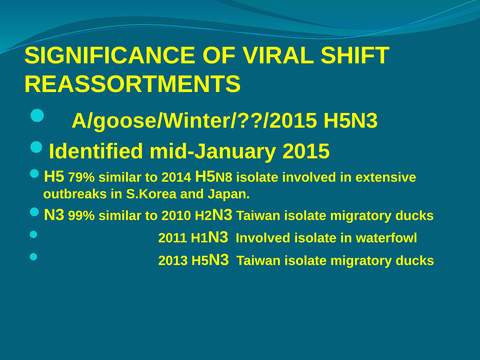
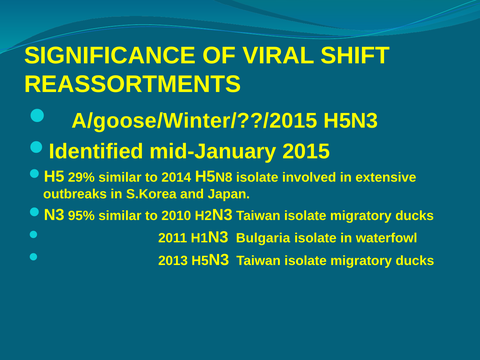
79%: 79% -> 29%
99%: 99% -> 95%
N3 Involved: Involved -> Bulgaria
